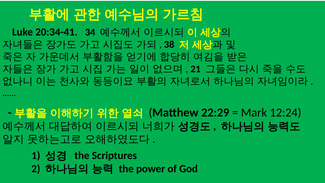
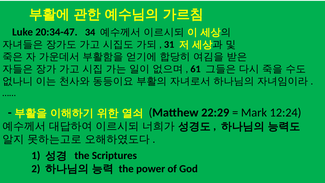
20:34-41: 20:34-41 -> 20:34-47
38: 38 -> 31
21: 21 -> 61
